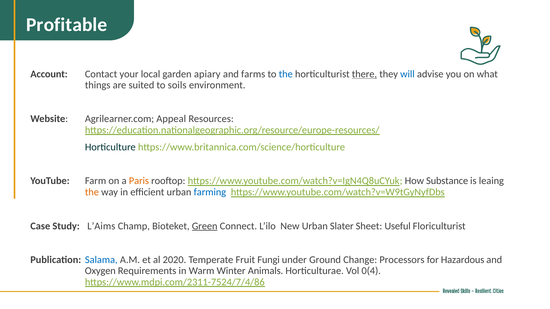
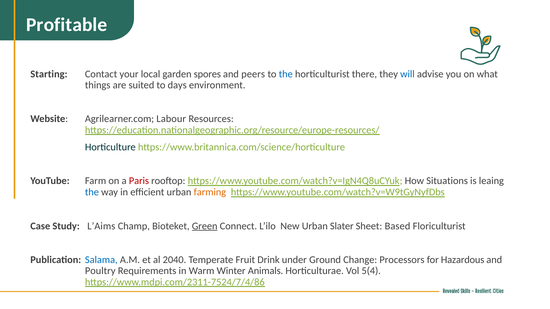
Account: Account -> Starting
apiary: apiary -> spores
farms: farms -> peers
there underline: present -> none
soils: soils -> days
Appeal: Appeal -> Labour
Paris colour: orange -> red
Substance: Substance -> Situations
the at (92, 192) colour: orange -> blue
farming colour: blue -> orange
Useful: Useful -> Based
2020: 2020 -> 2040
Fungi: Fungi -> Drink
Oxygen: Oxygen -> Poultry
0(4: 0(4 -> 5(4
